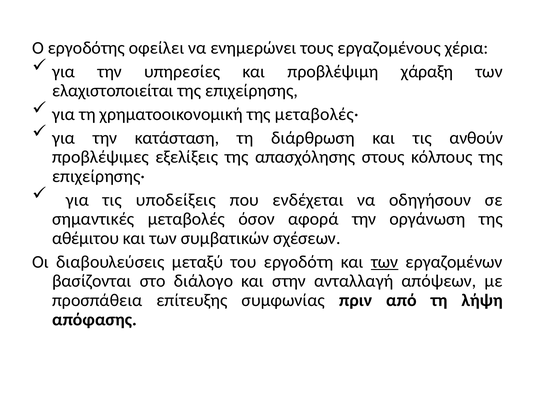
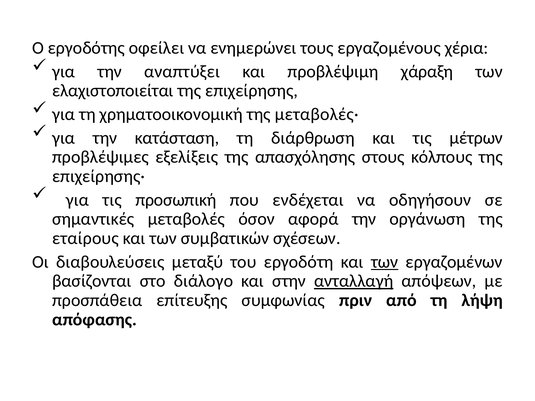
υπηρεσίες: υπηρεσίες -> αναπτύξει
ανθούν: ανθούν -> μέτρων
υποδείξεις: υποδείξεις -> προσωπική
αθέμιτου: αθέμιτου -> εταίρους
ανταλλαγή underline: none -> present
